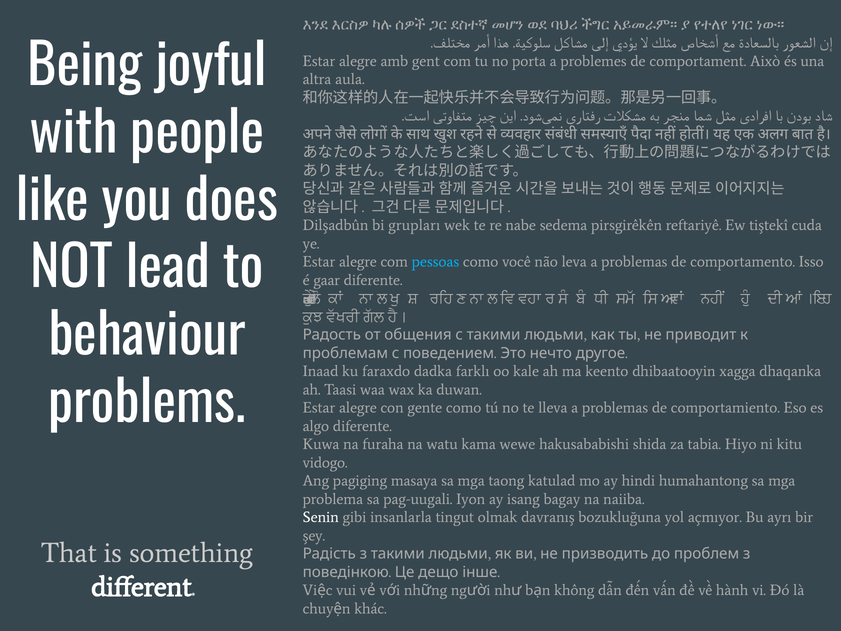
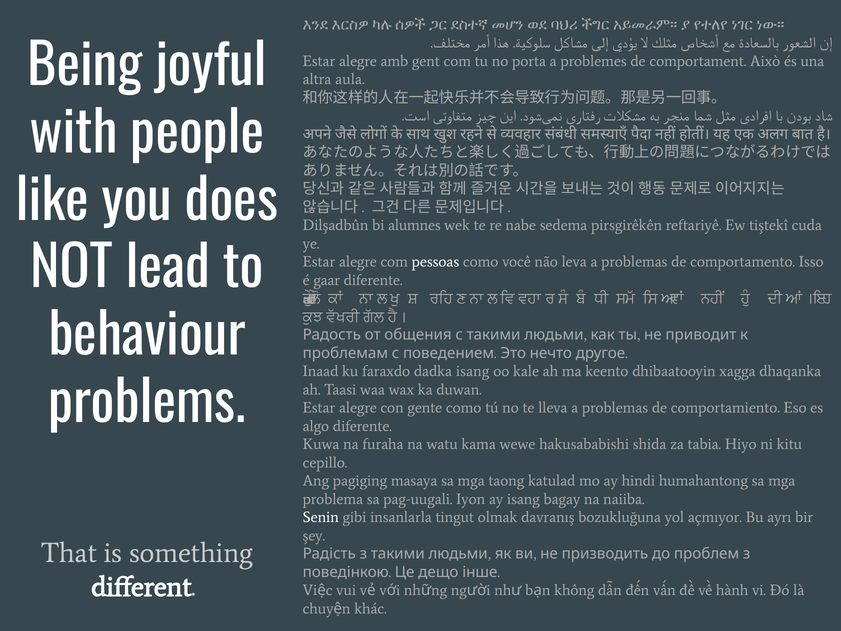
grupları: grupları -> alumnes
pessoas colour: light blue -> white
dadka farklı: farklı -> isang
vidogo: vidogo -> cepillo
